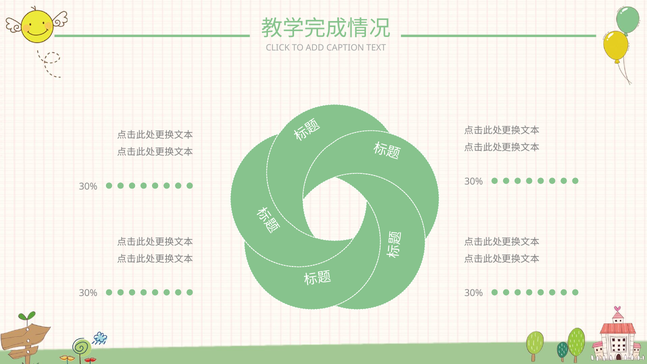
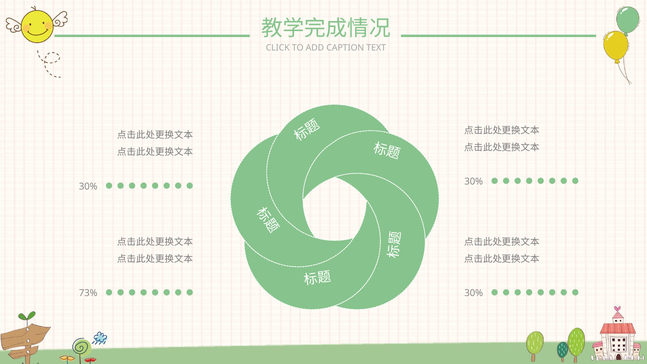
30% at (88, 293): 30% -> 73%
